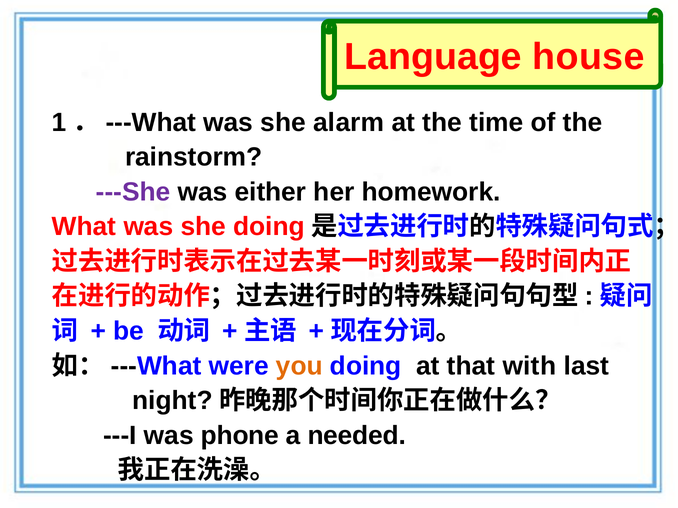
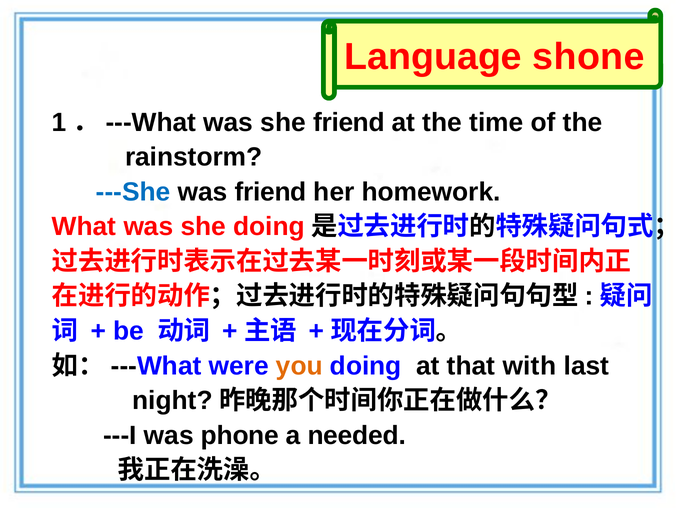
house: house -> shone
she alarm: alarm -> friend
---She colour: purple -> blue
was either: either -> friend
